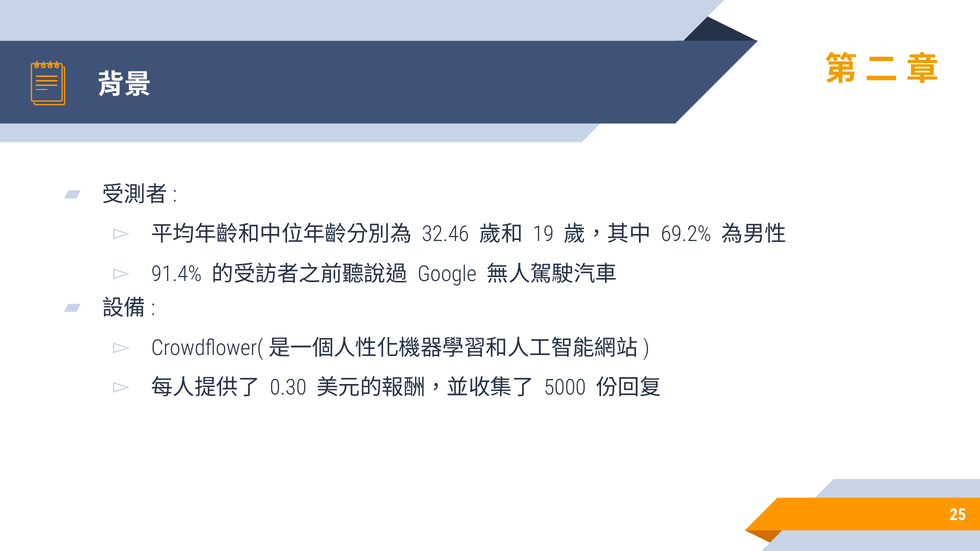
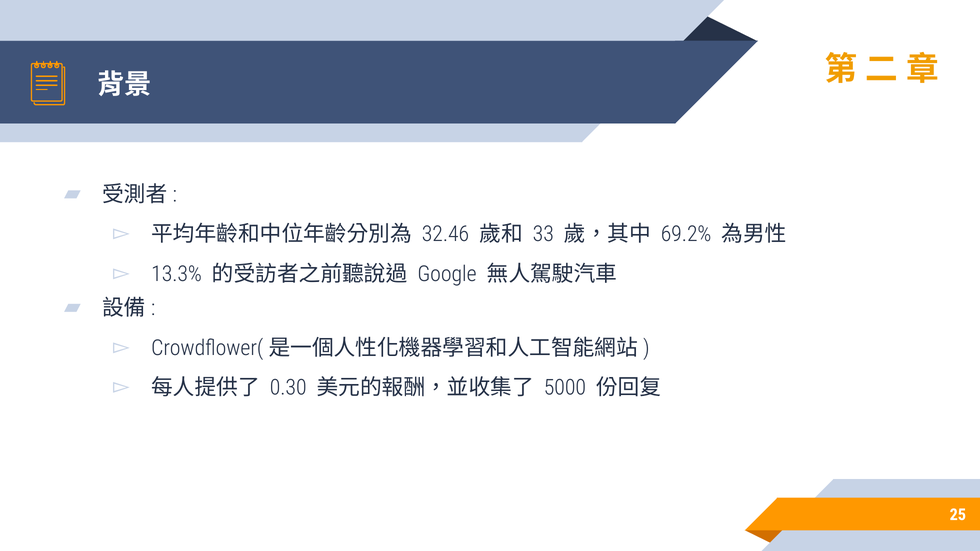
19: 19 -> 33
91.4%: 91.4% -> 13.3%
